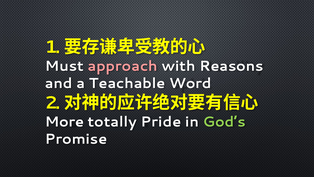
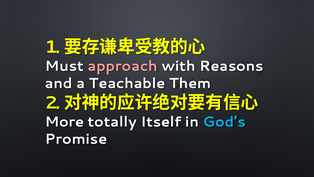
Word: Word -> Them
Pride: Pride -> Itself
God’s colour: light green -> light blue
